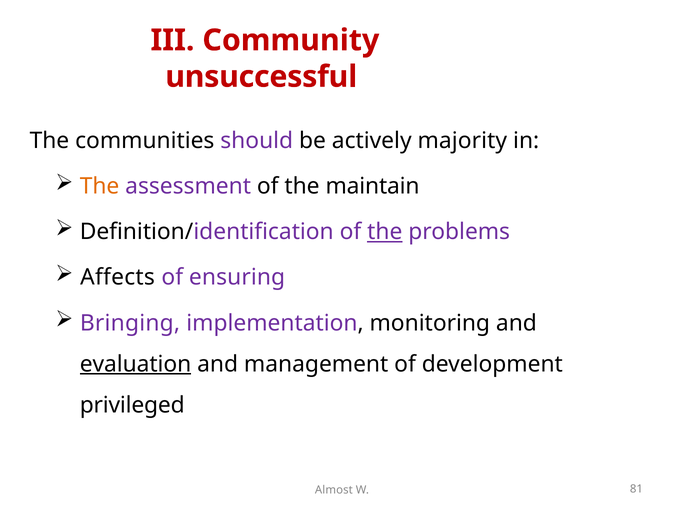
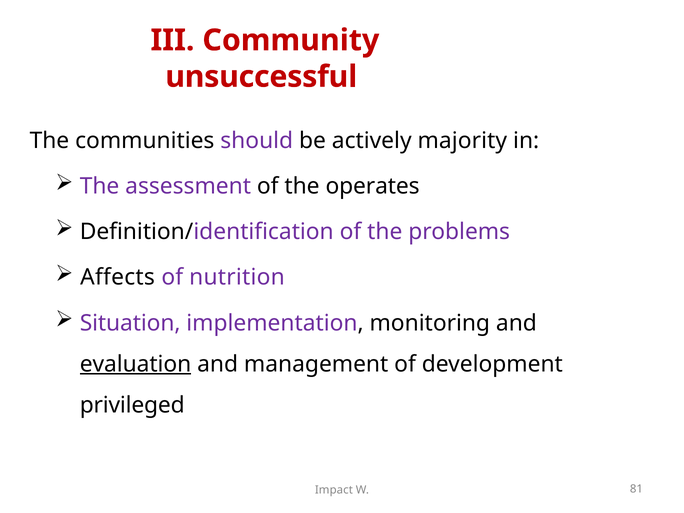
The at (100, 186) colour: orange -> purple
maintain: maintain -> operates
the at (385, 232) underline: present -> none
ensuring: ensuring -> nutrition
Bringing: Bringing -> Situation
Almost: Almost -> Impact
